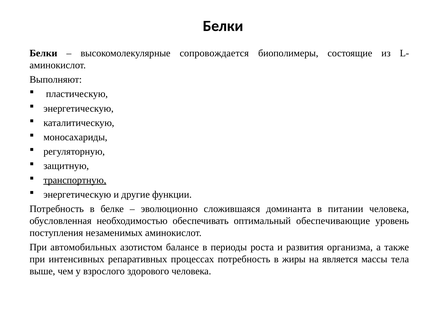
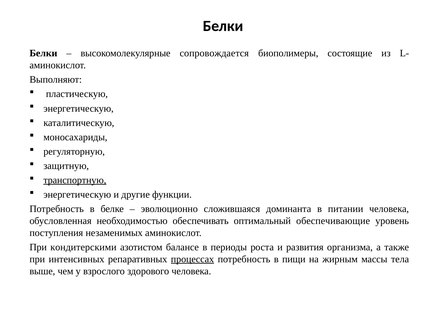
автомобильных: автомобильных -> кондитерскими
процессах underline: none -> present
жиры: жиры -> пищи
является: является -> жирным
